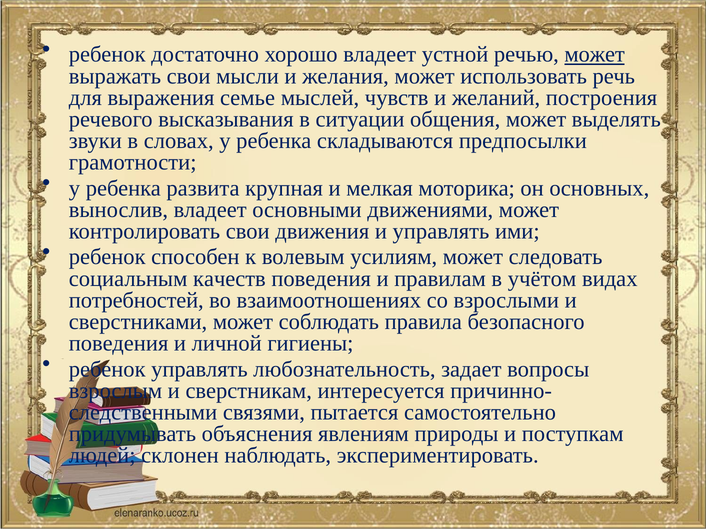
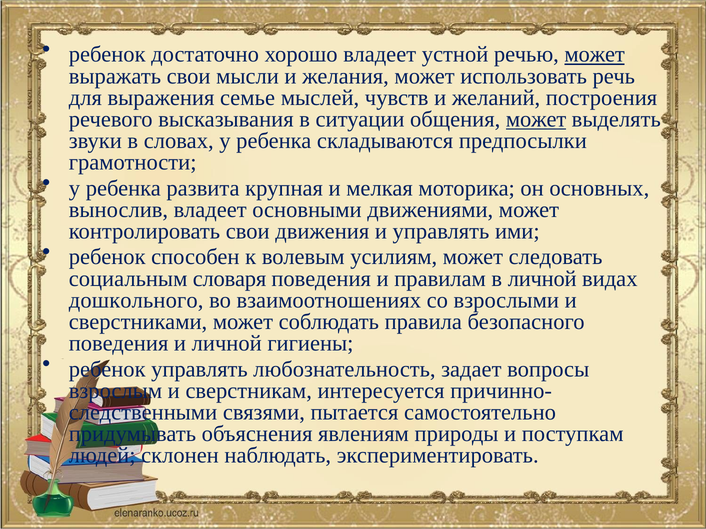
может at (536, 119) underline: none -> present
качеств: качеств -> словаря
в учётом: учётом -> личной
потребностей: потребностей -> дошкольного
